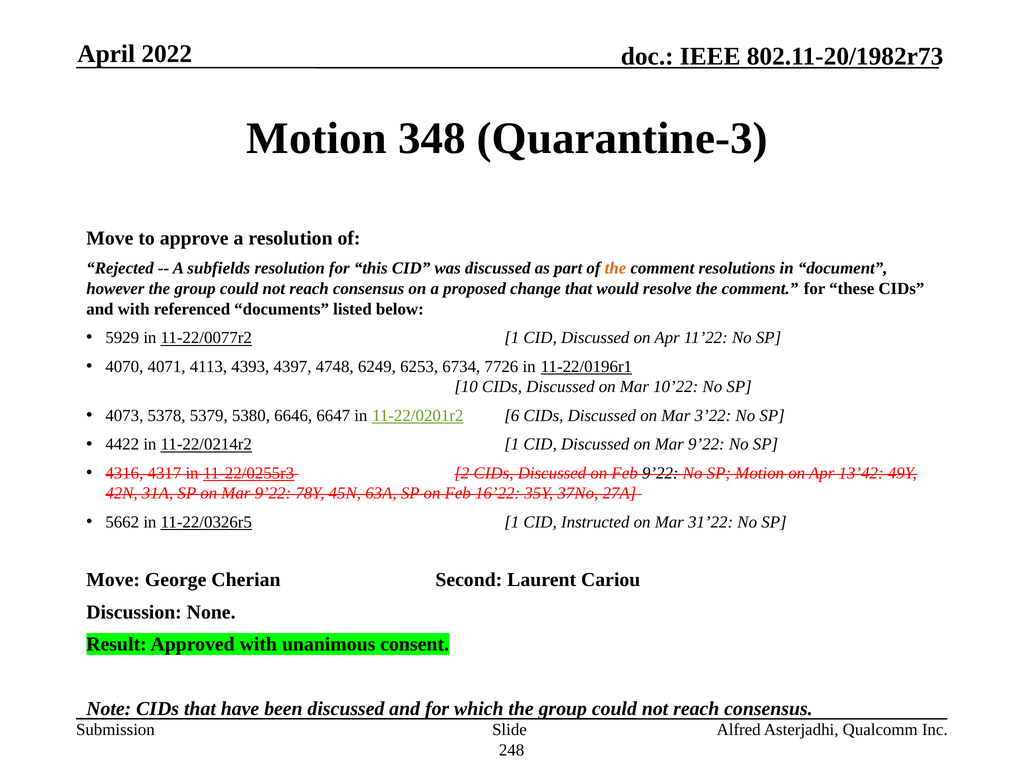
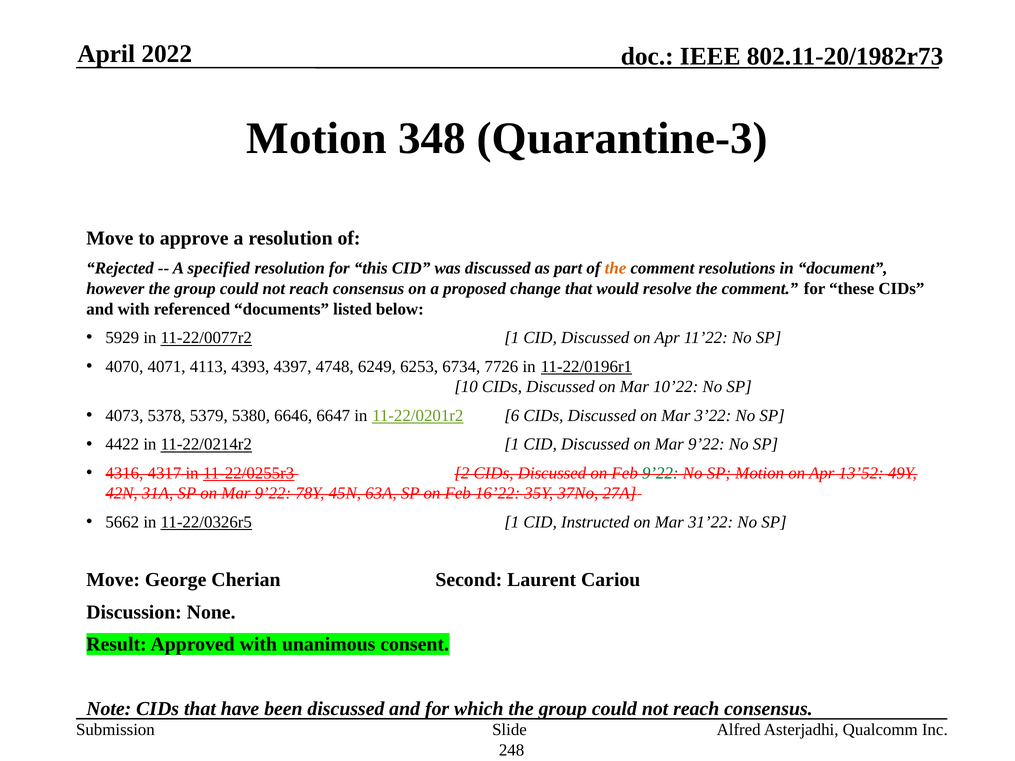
subfields: subfields -> specified
9’22 at (660, 473) colour: black -> green
13’42: 13’42 -> 13’52
